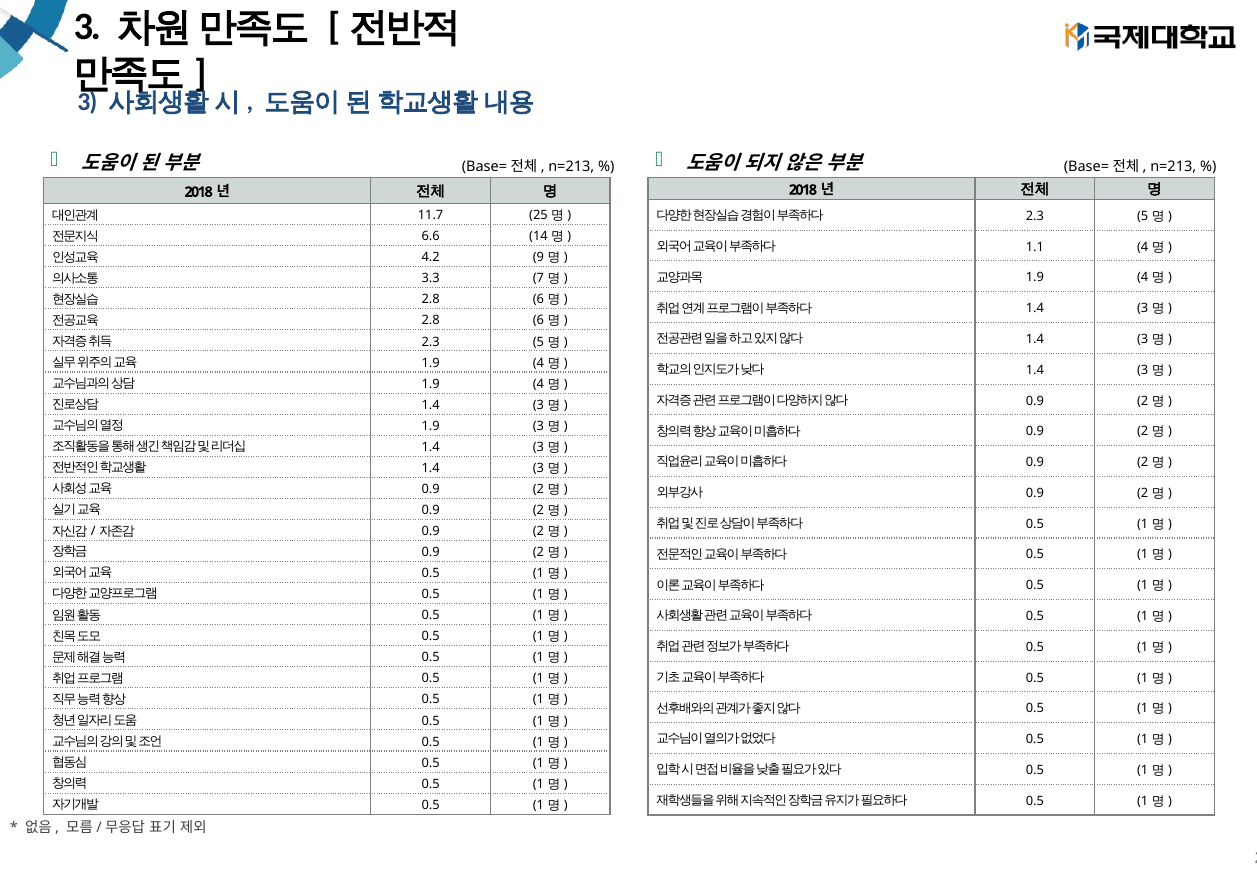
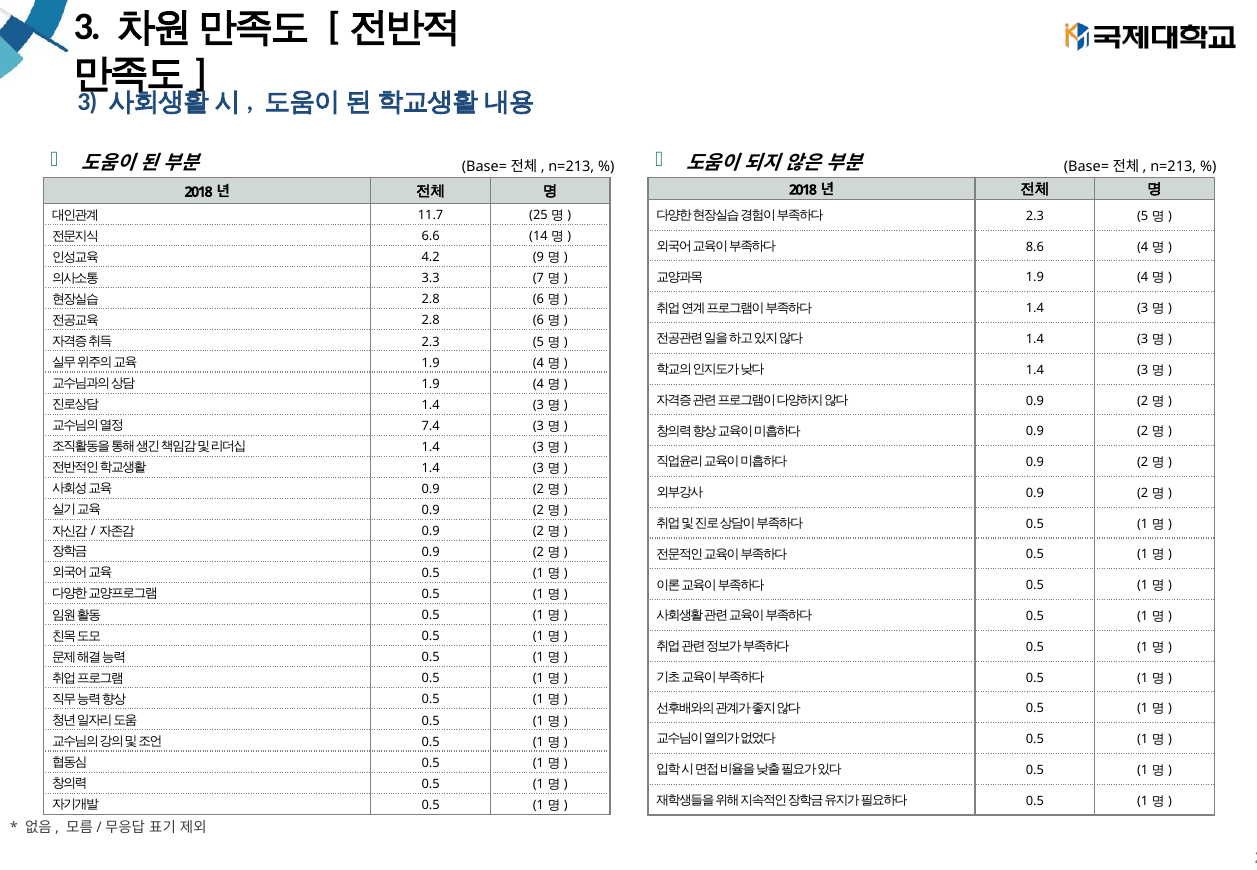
1.1: 1.1 -> 8.6
1.9 at (431, 426): 1.9 -> 7.4
